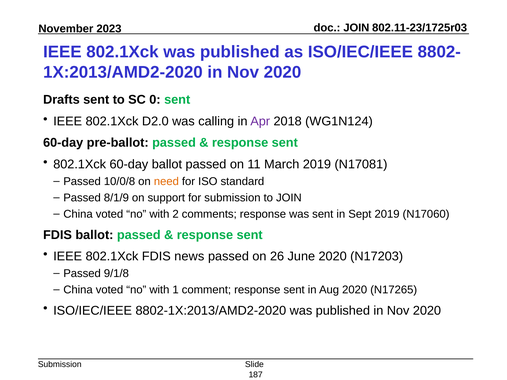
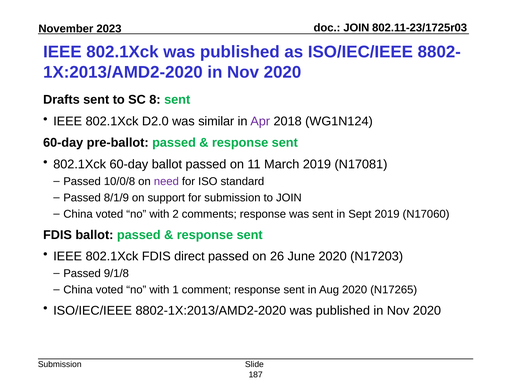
0: 0 -> 8
calling: calling -> similar
need colour: orange -> purple
news: news -> direct
